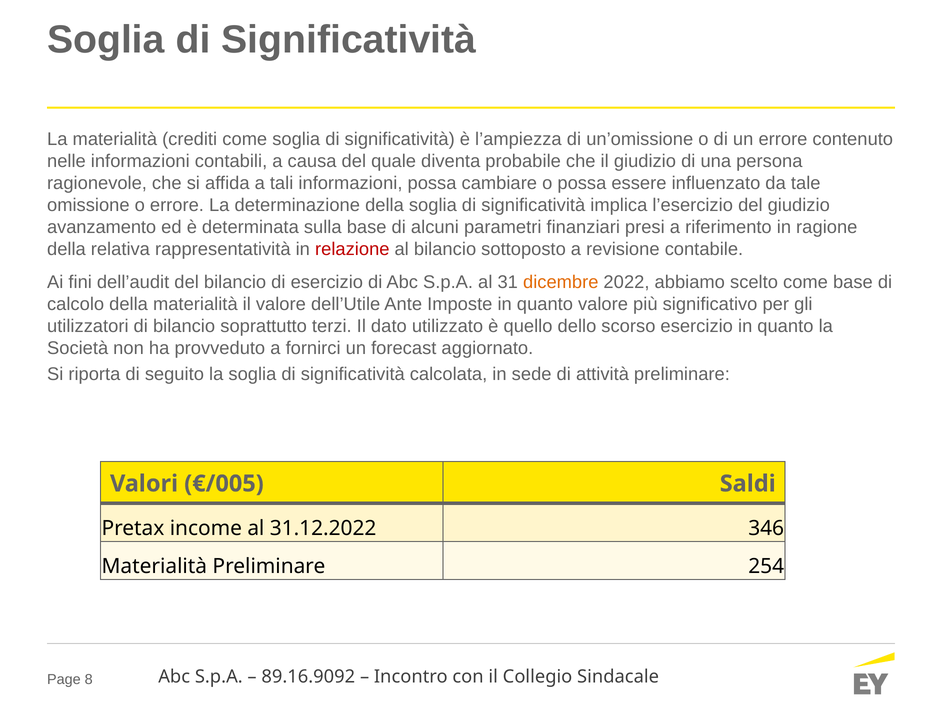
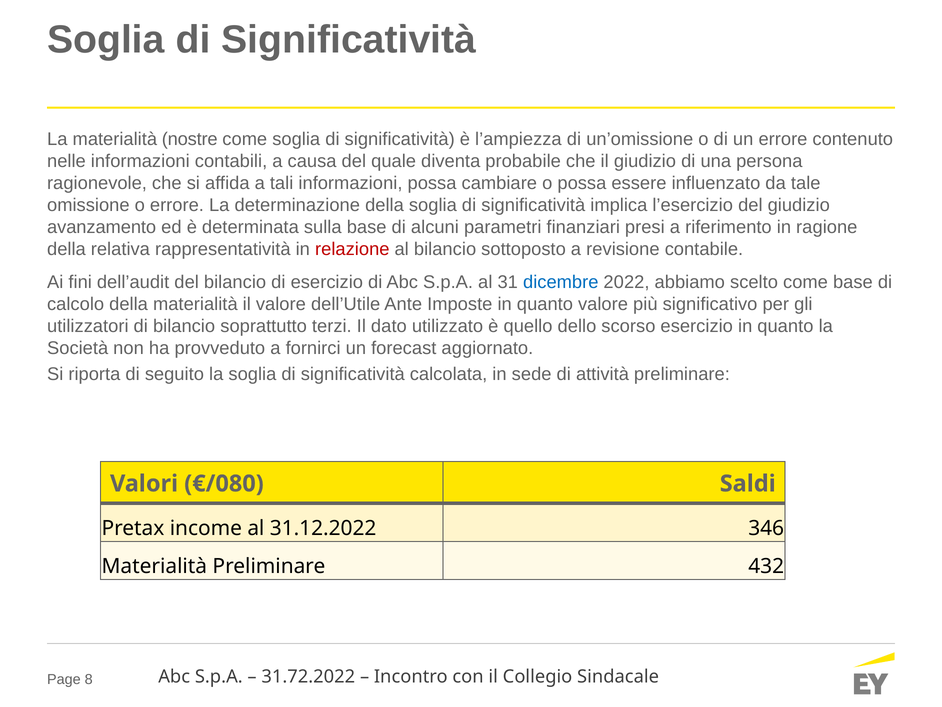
crediti: crediti -> nostre
dicembre colour: orange -> blue
€/005: €/005 -> €/080
254: 254 -> 432
89.16.9092: 89.16.9092 -> 31.72.2022
